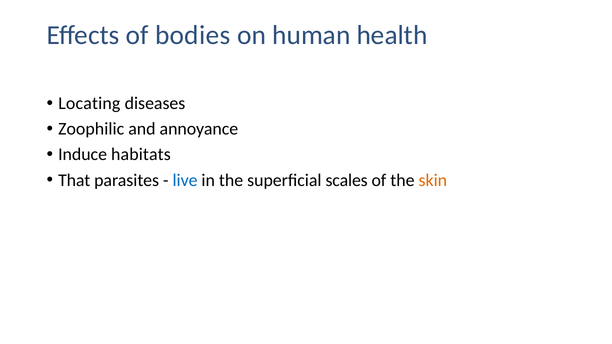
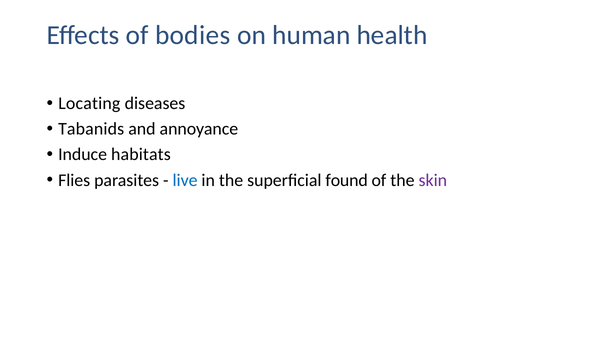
Zoophilic: Zoophilic -> Tabanids
That: That -> Flies
scales: scales -> found
skin colour: orange -> purple
